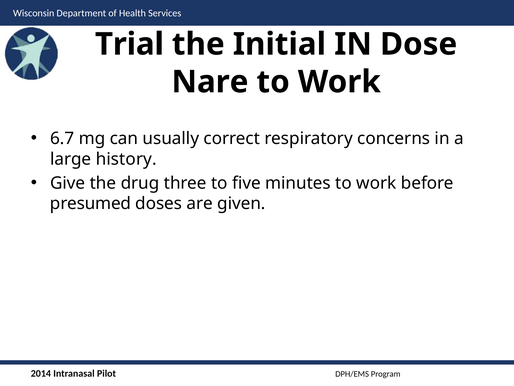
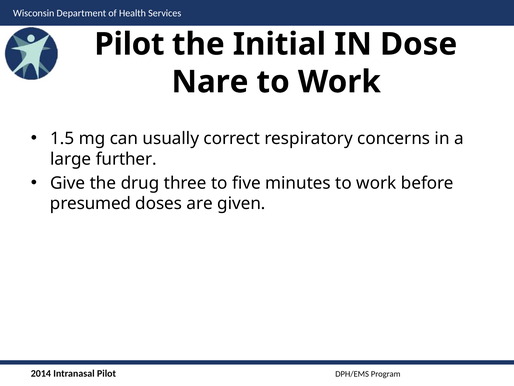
Trial at (129, 44): Trial -> Pilot
6.7: 6.7 -> 1.5
history: history -> further
